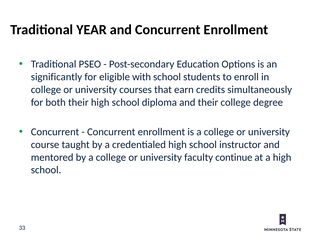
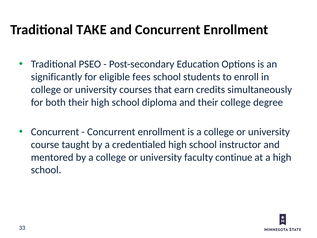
YEAR: YEAR -> TAKE
with: with -> fees
